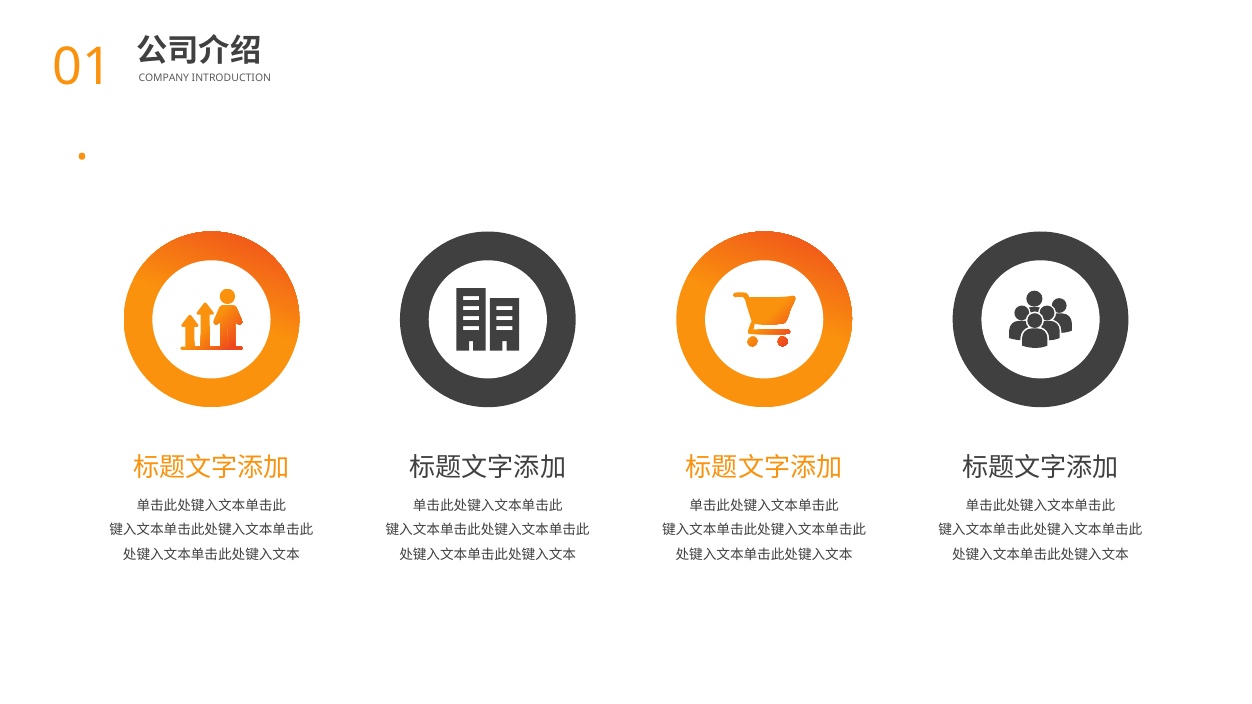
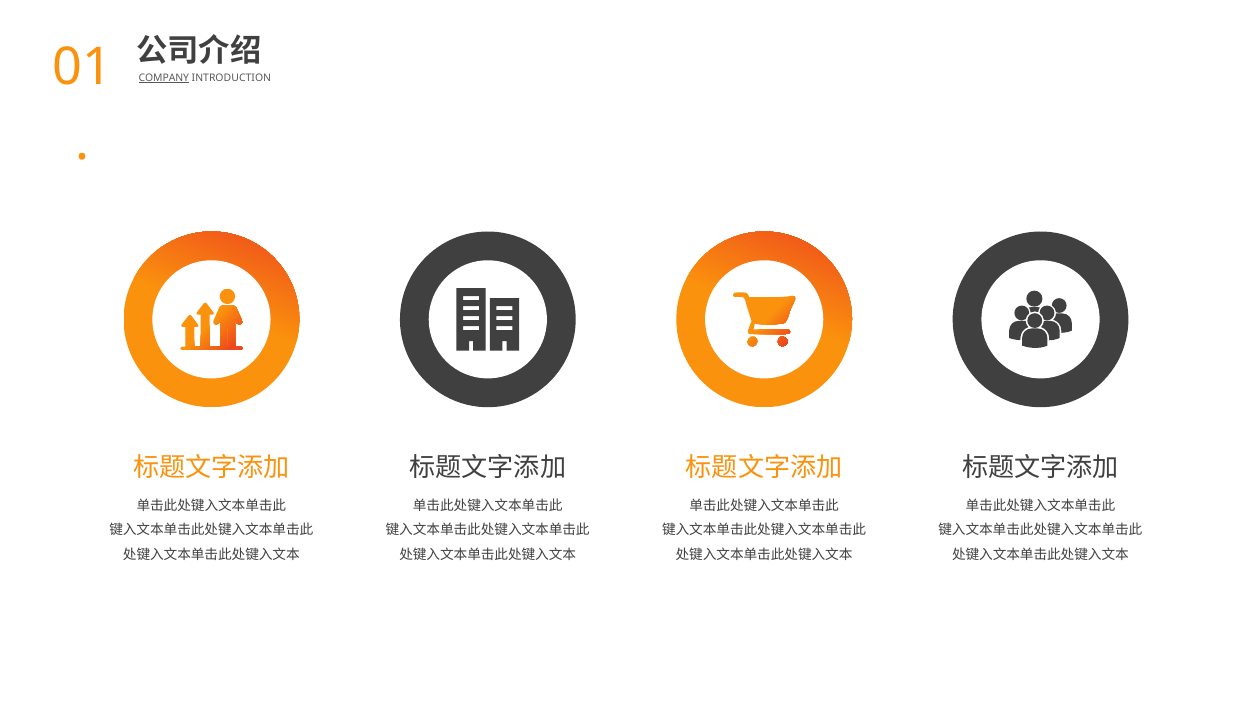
COMPANY underline: none -> present
